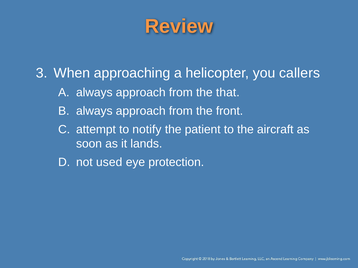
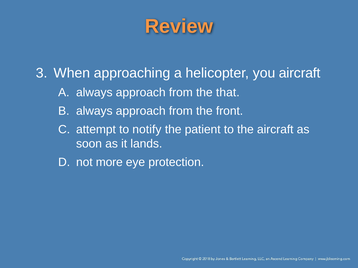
you callers: callers -> aircraft
used: used -> more
